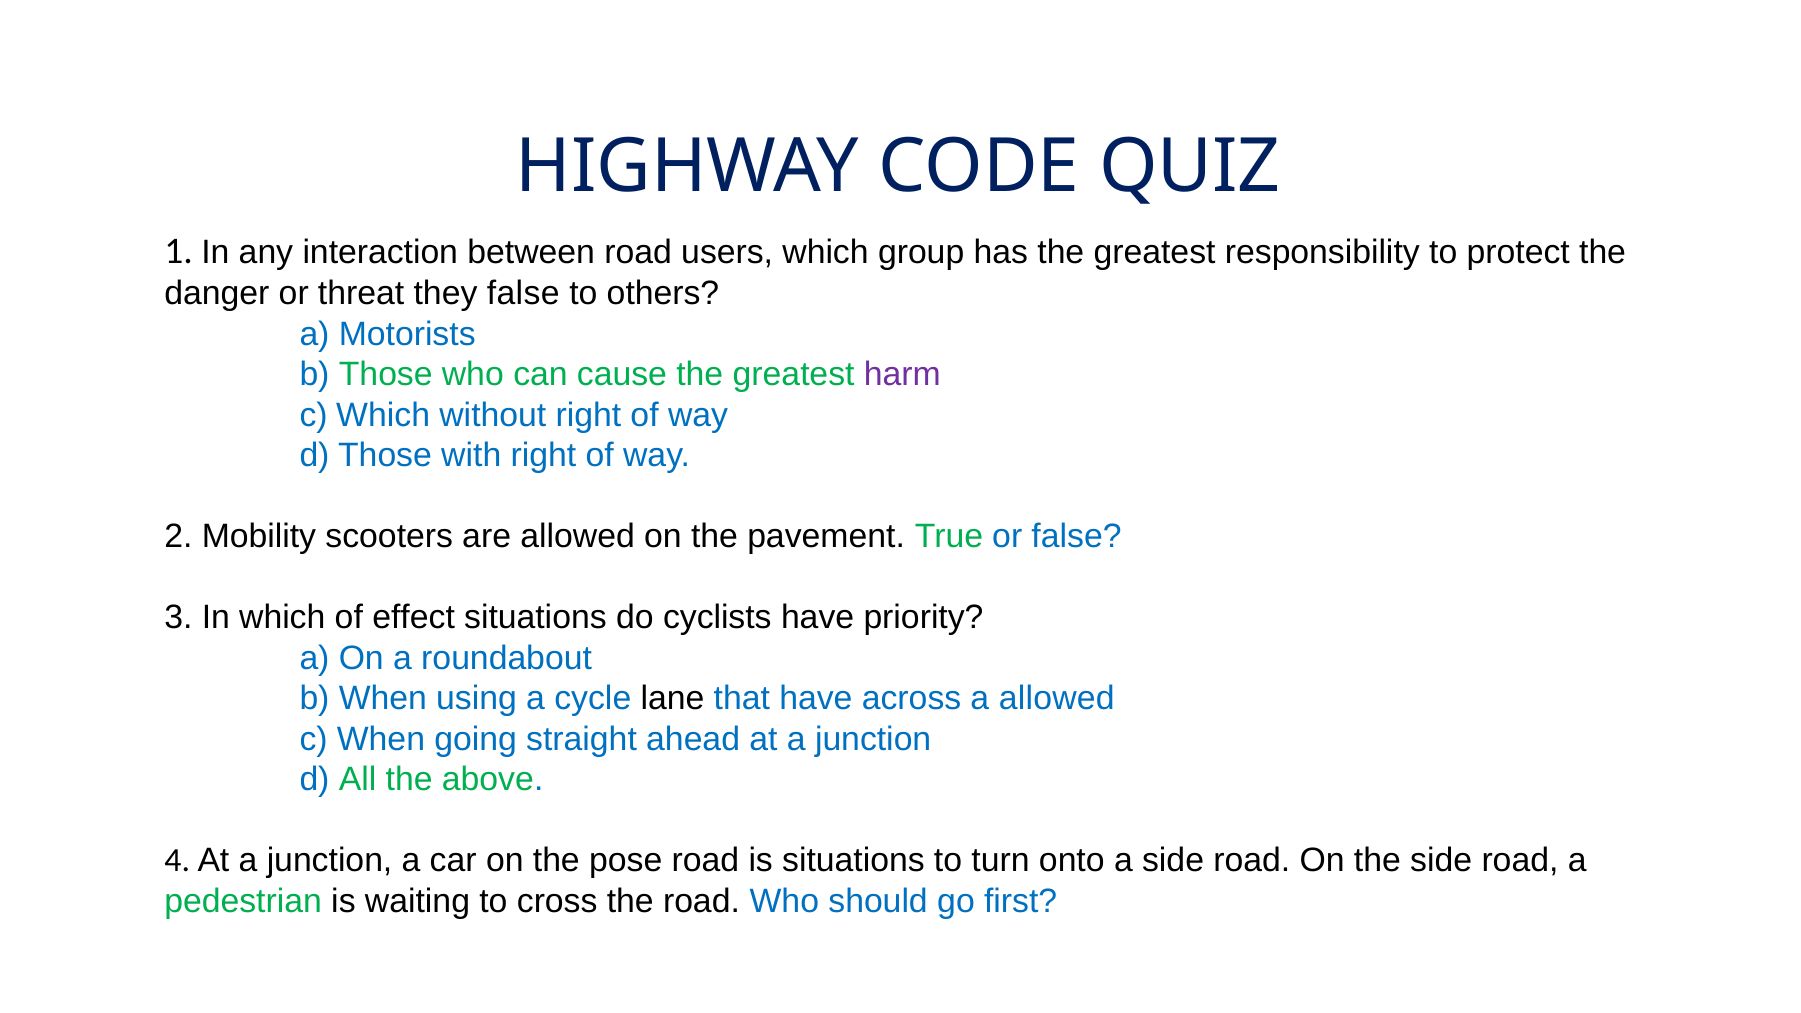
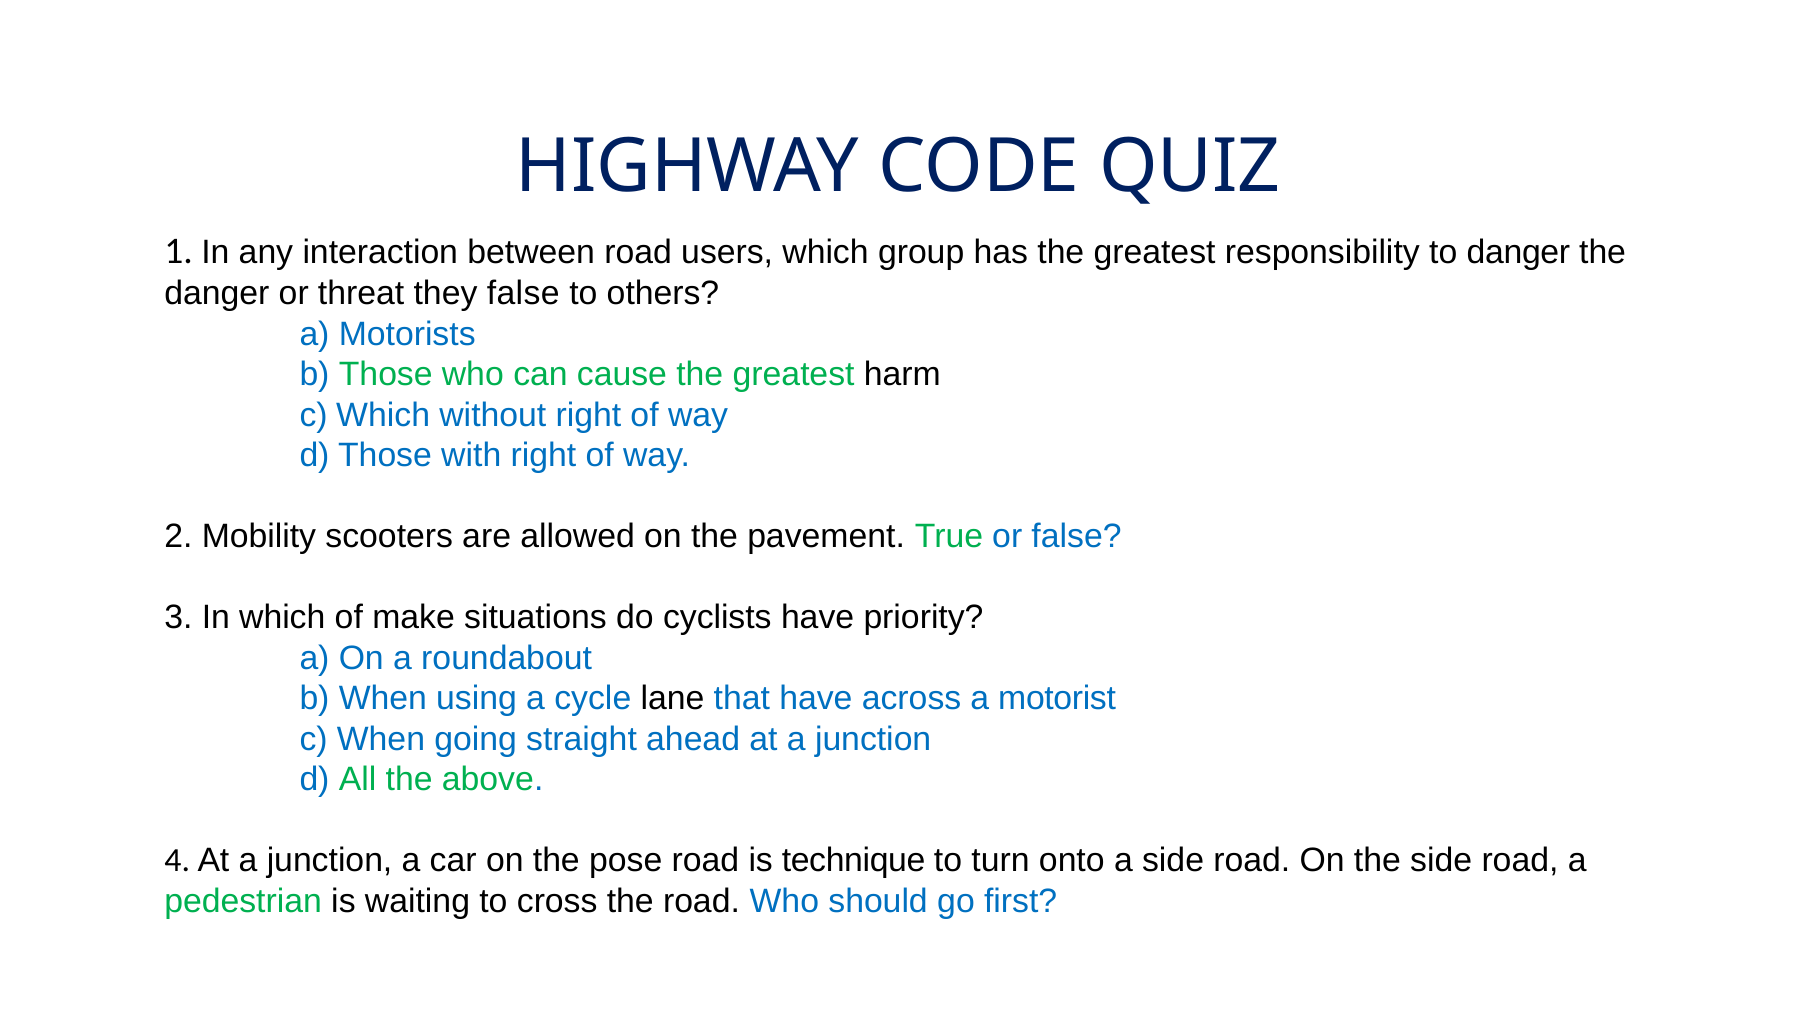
to protect: protect -> danger
harm colour: purple -> black
effect: effect -> make
a allowed: allowed -> motorist
is situations: situations -> technique
